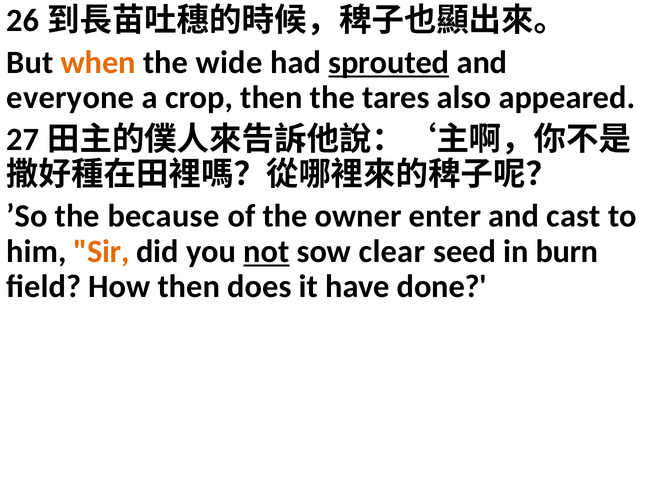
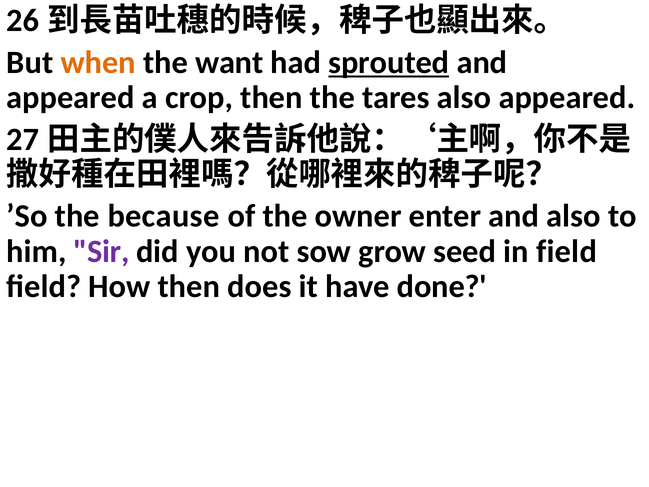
wide: wide -> want
everyone at (70, 97): everyone -> appeared
and cast: cast -> also
Sir colour: orange -> purple
not underline: present -> none
clear: clear -> grow
in burn: burn -> field
